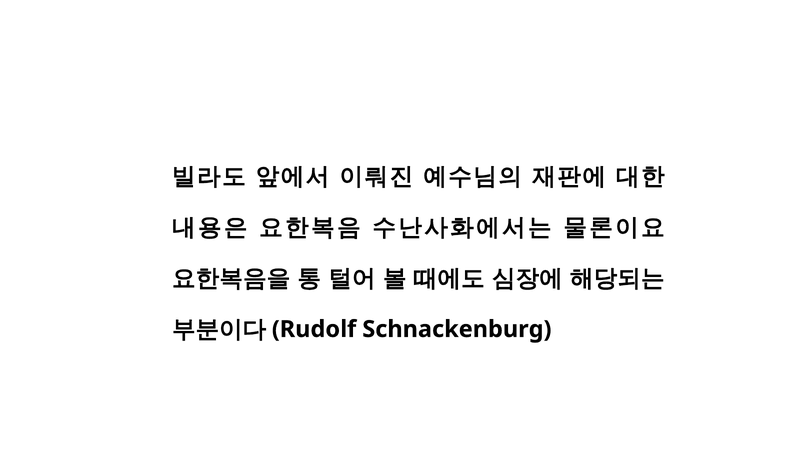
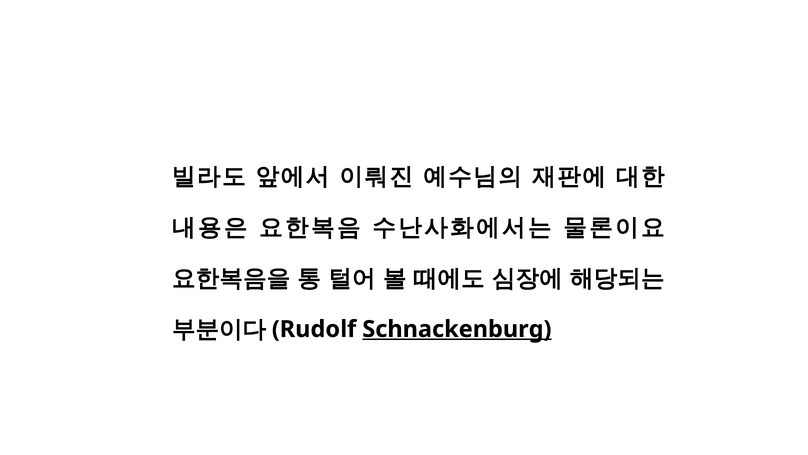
Schnackenburg underline: none -> present
